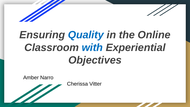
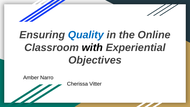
with colour: blue -> black
